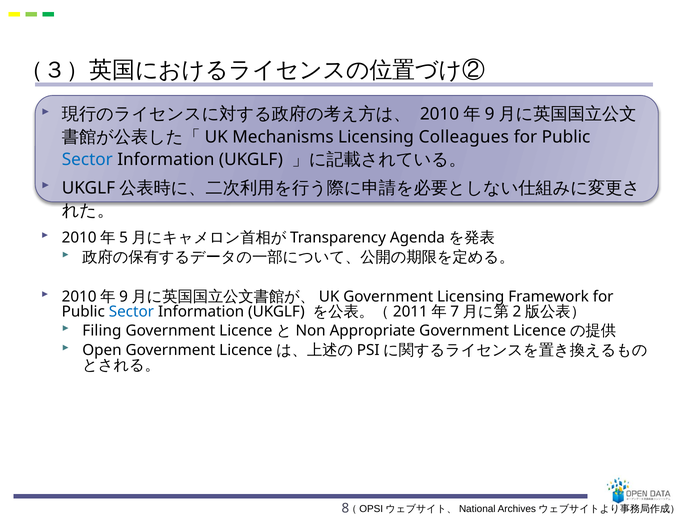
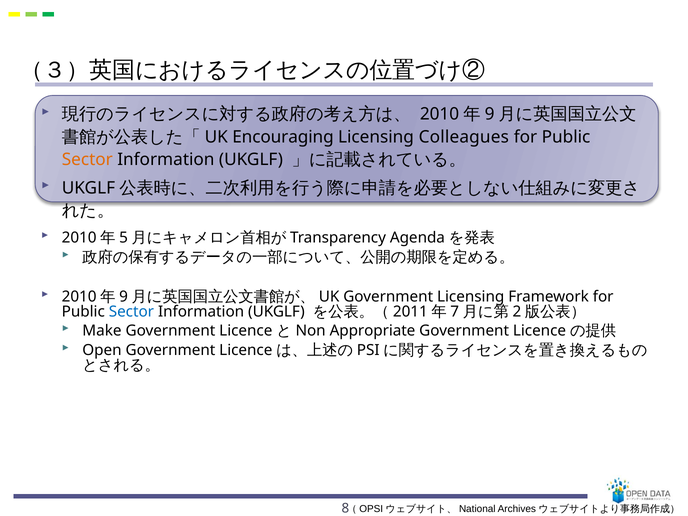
Mechanisms: Mechanisms -> Encouraging
Sector at (87, 160) colour: blue -> orange
Filing: Filing -> Make
